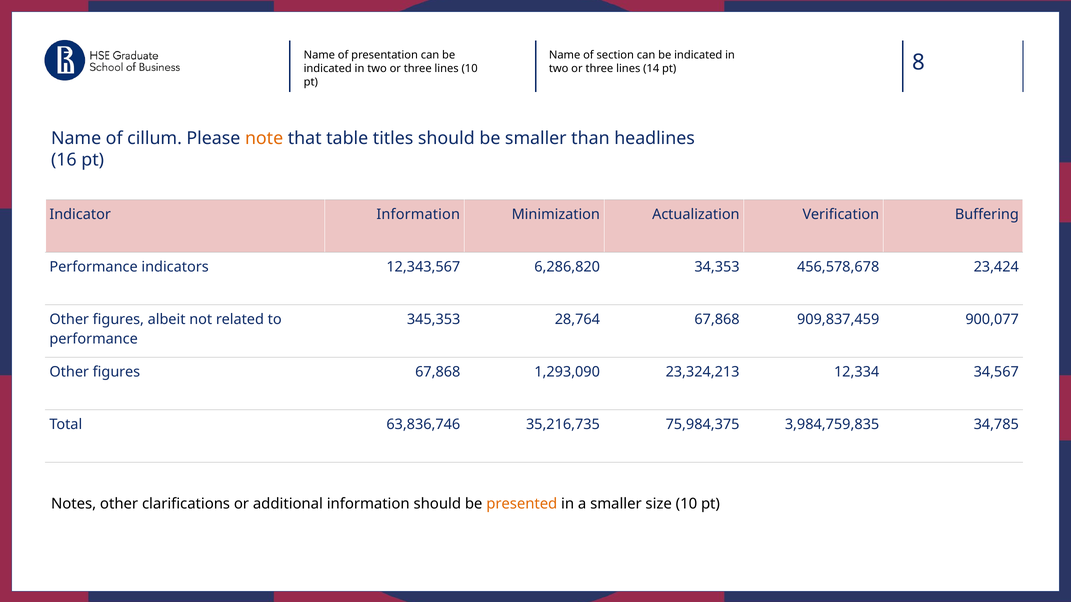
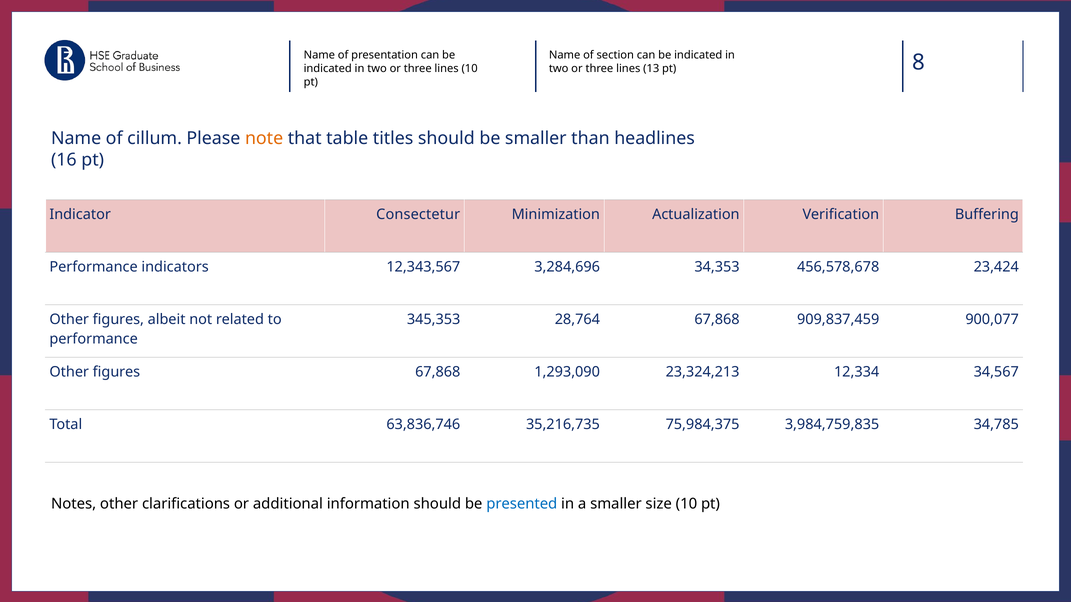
14: 14 -> 13
Indicator Information: Information -> Consectetur
6,286,820: 6,286,820 -> 3,284,696
presented colour: orange -> blue
